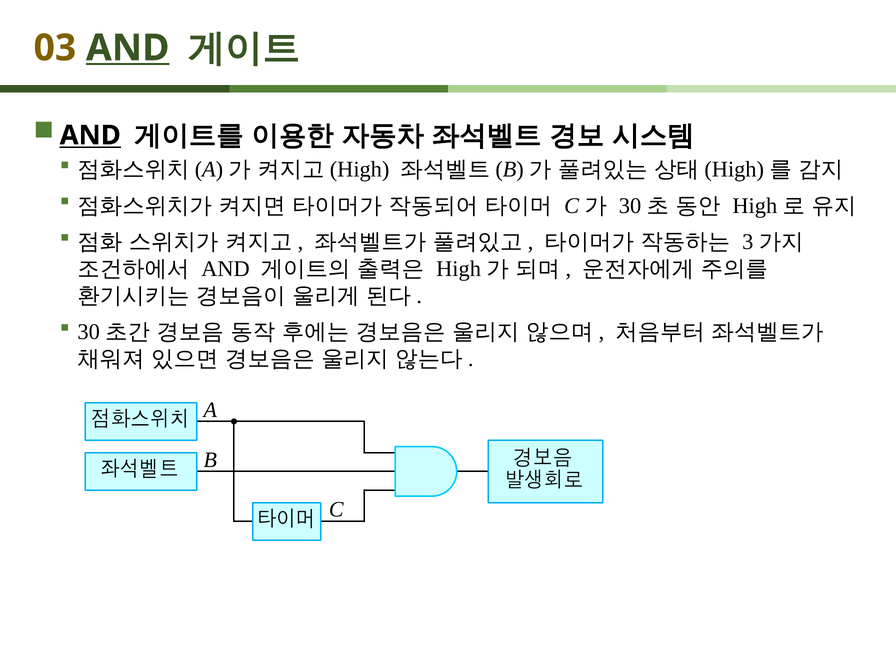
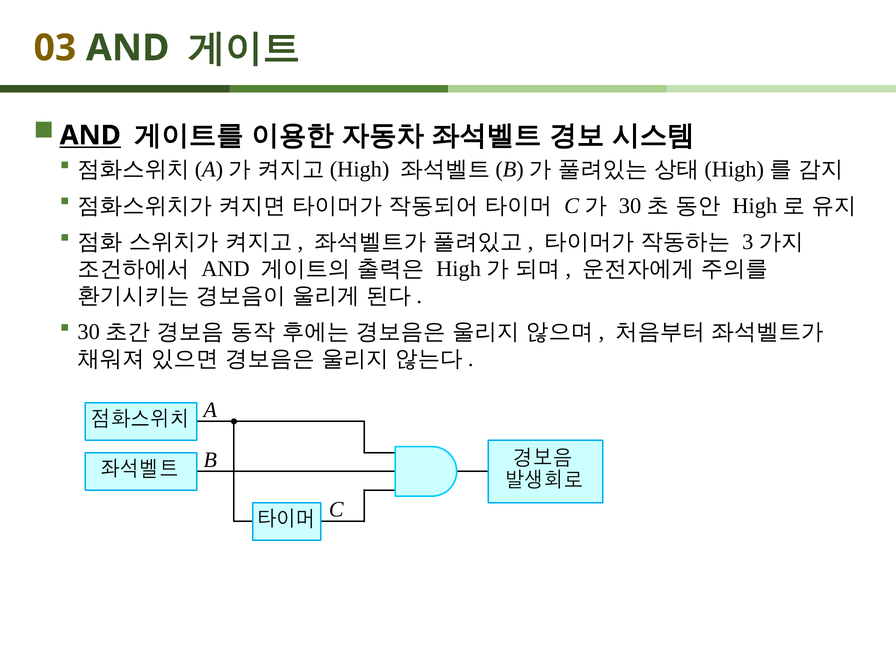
AND at (128, 48) underline: present -> none
